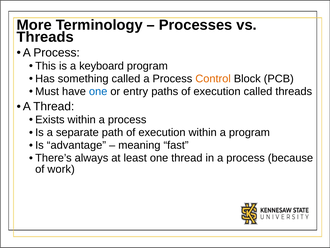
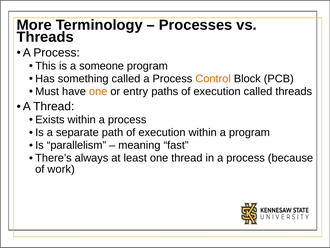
keyboard: keyboard -> someone
one at (98, 91) colour: blue -> orange
advantage: advantage -> parallelism
